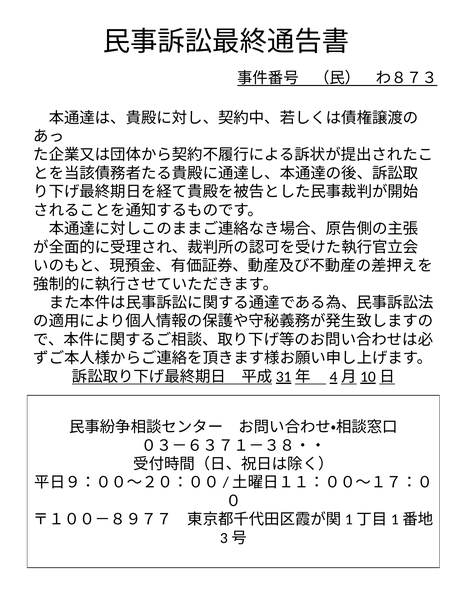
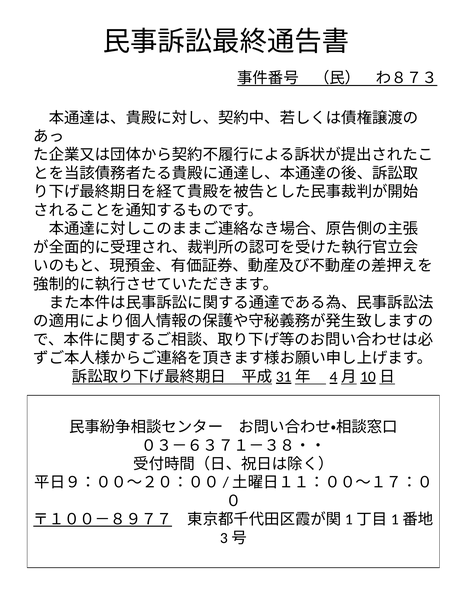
〒１００－８９７７ underline: none -> present
